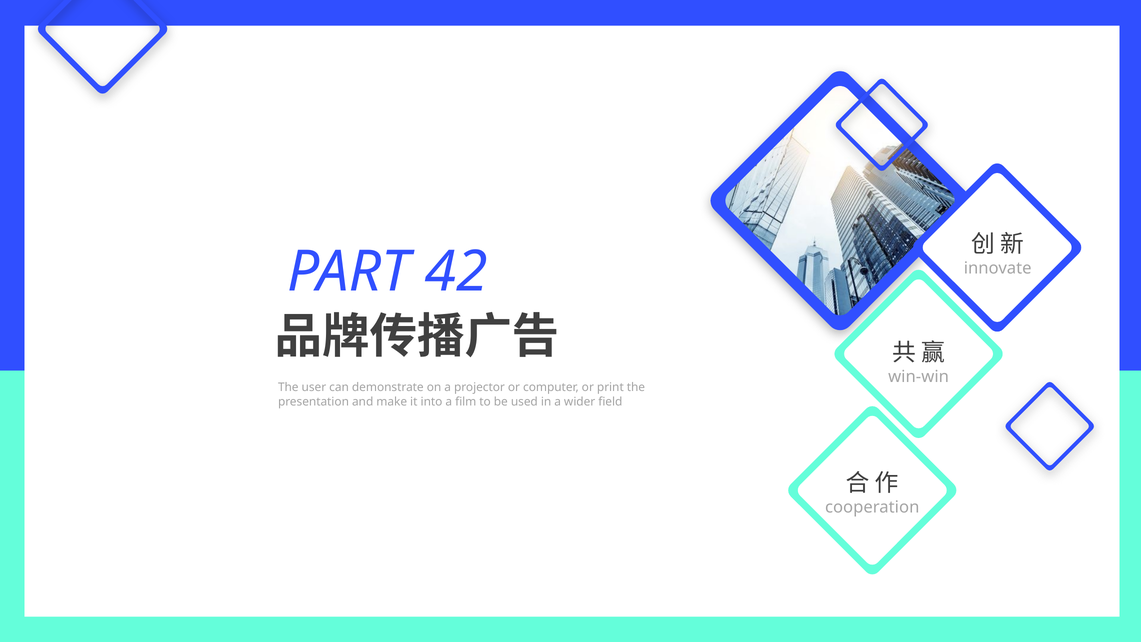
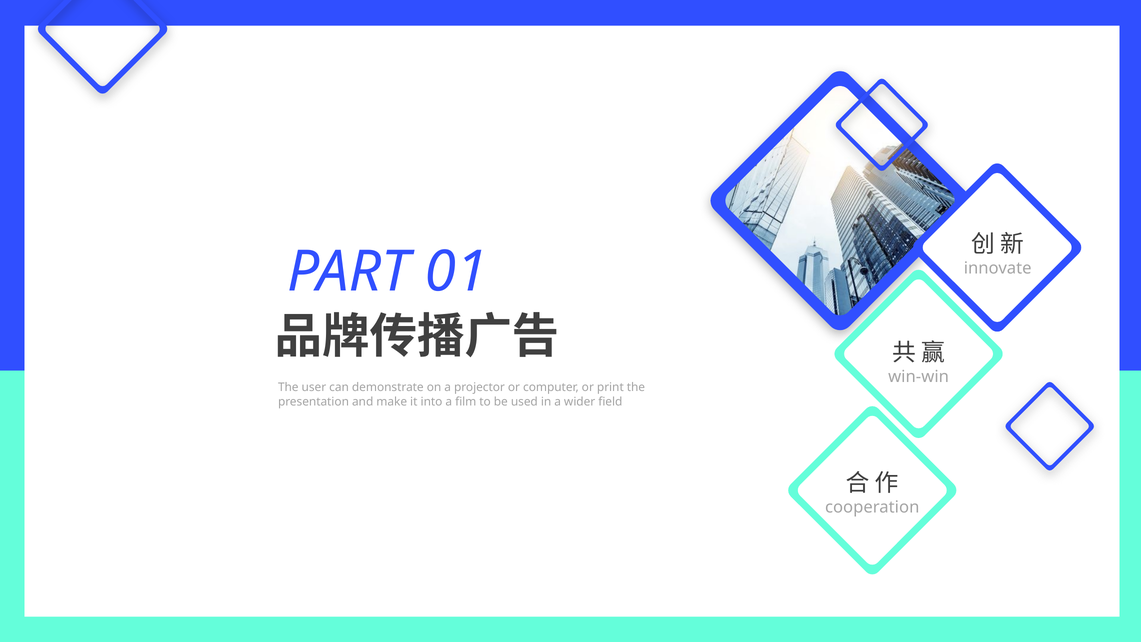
42: 42 -> 01
